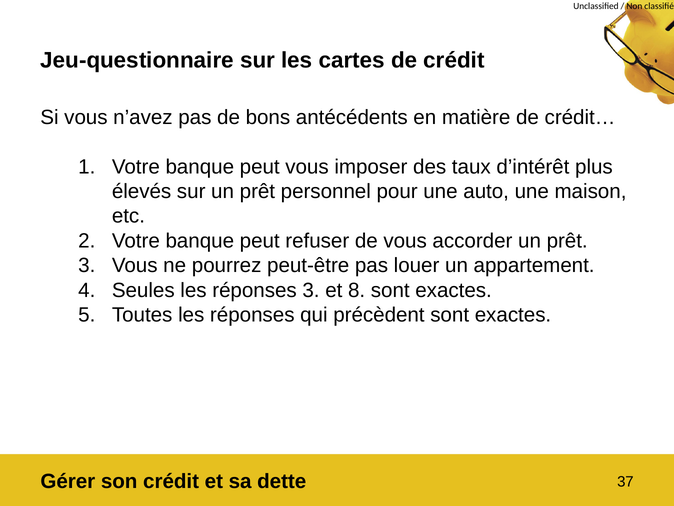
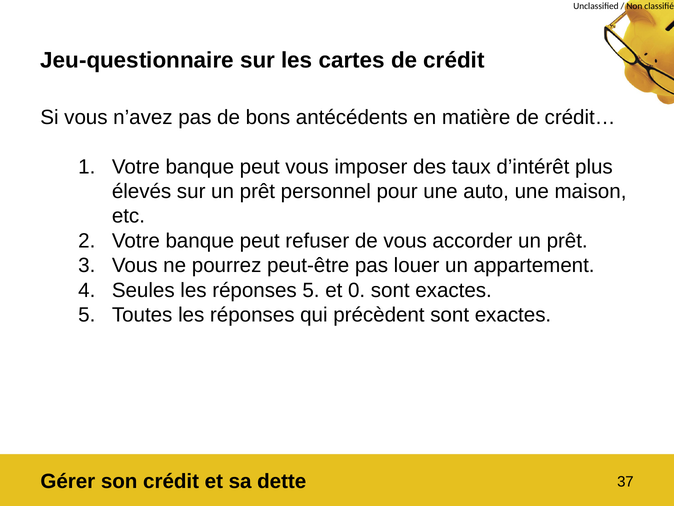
réponses 3: 3 -> 5
8: 8 -> 0
